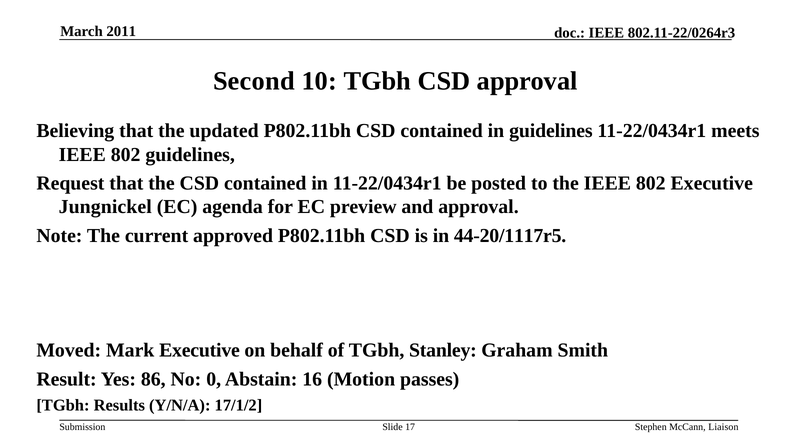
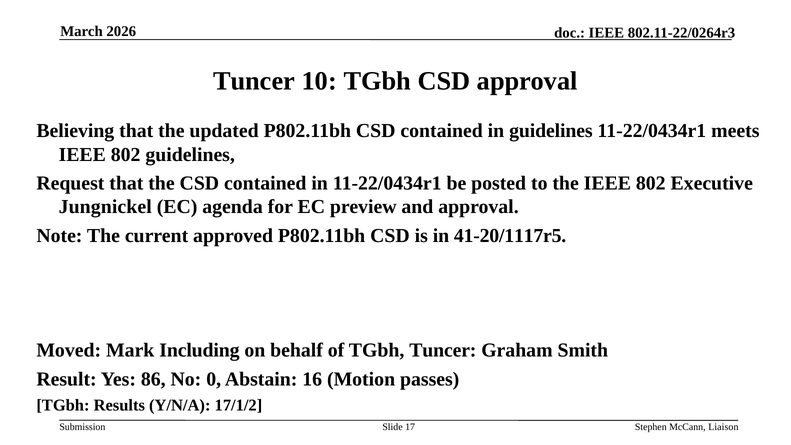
2011: 2011 -> 2026
Second at (254, 81): Second -> Tuncer
44-20/1117r5: 44-20/1117r5 -> 41-20/1117r5
Mark Executive: Executive -> Including
TGbh Stanley: Stanley -> Tuncer
